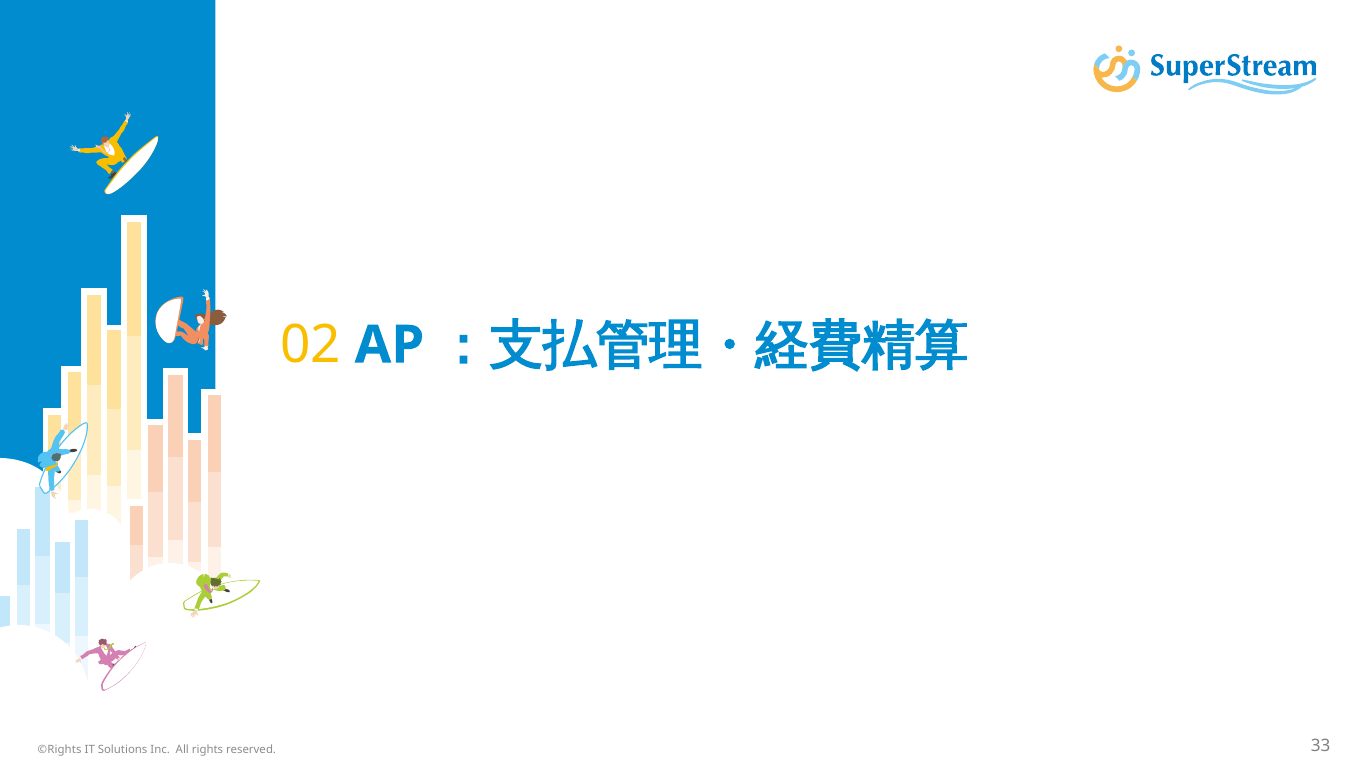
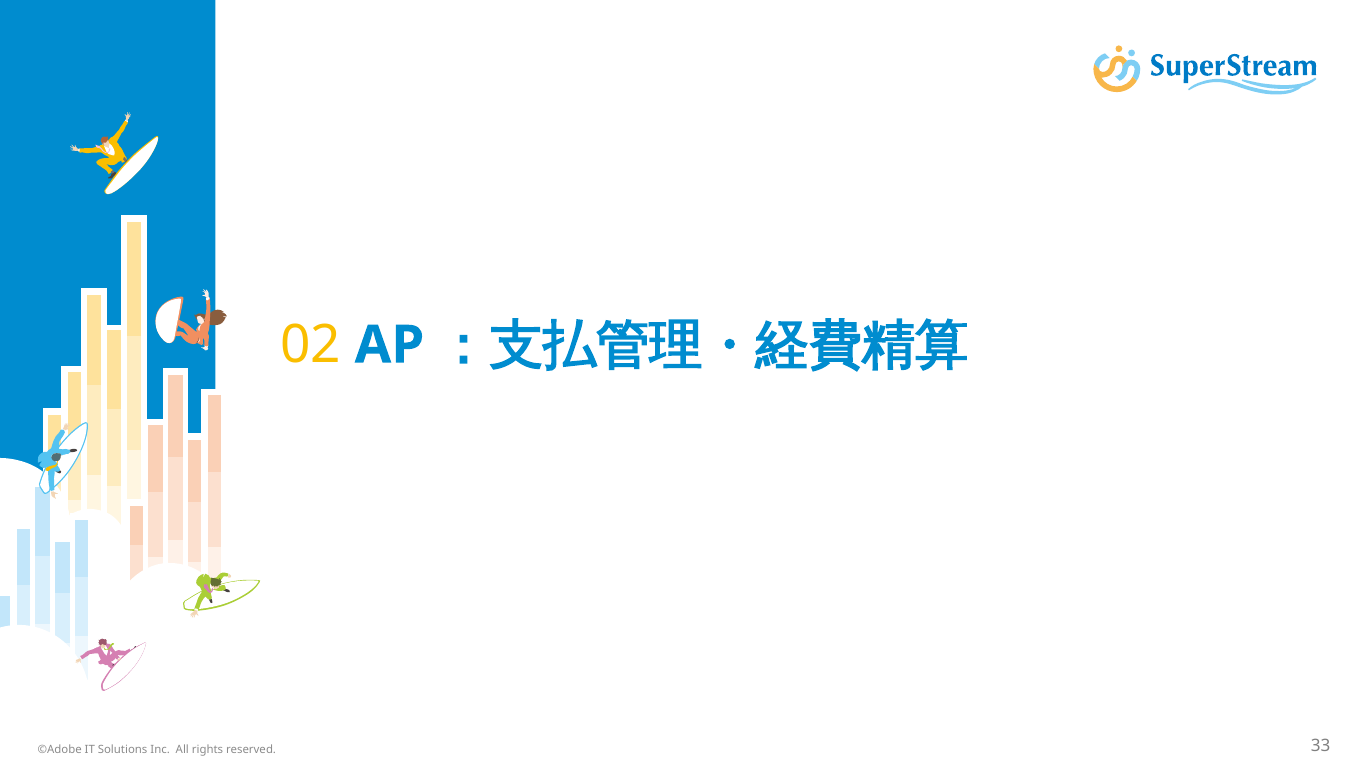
©Rights: ©Rights -> ©Adobe
